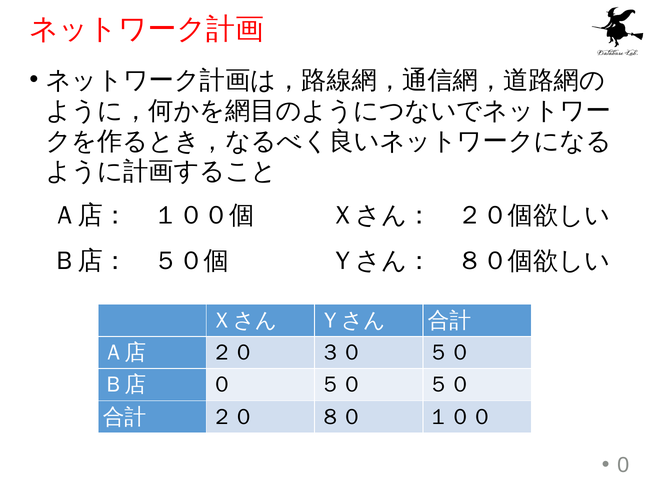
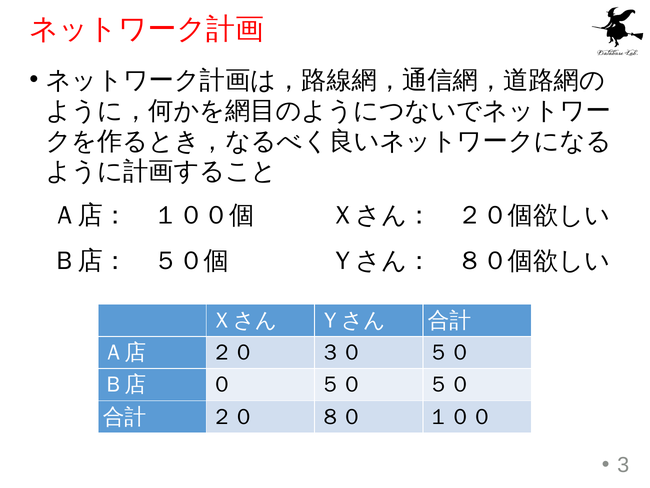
0: 0 -> 3
